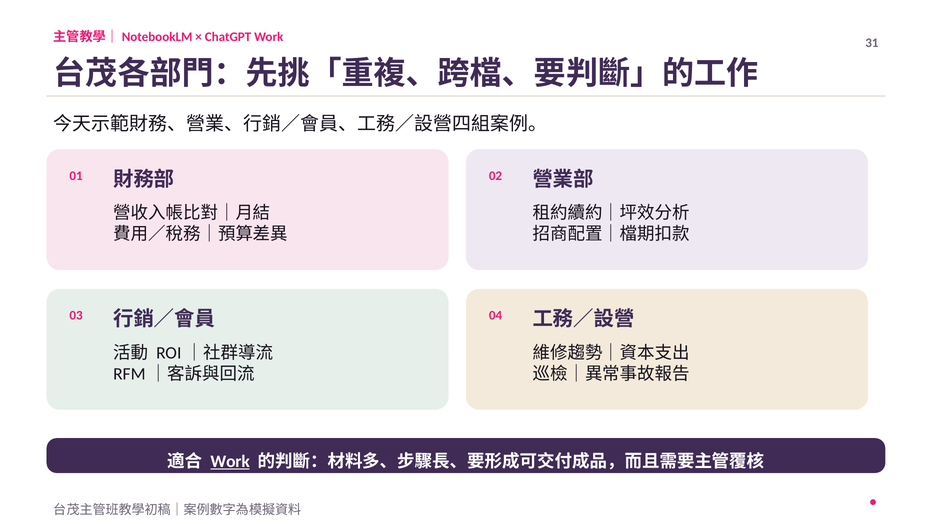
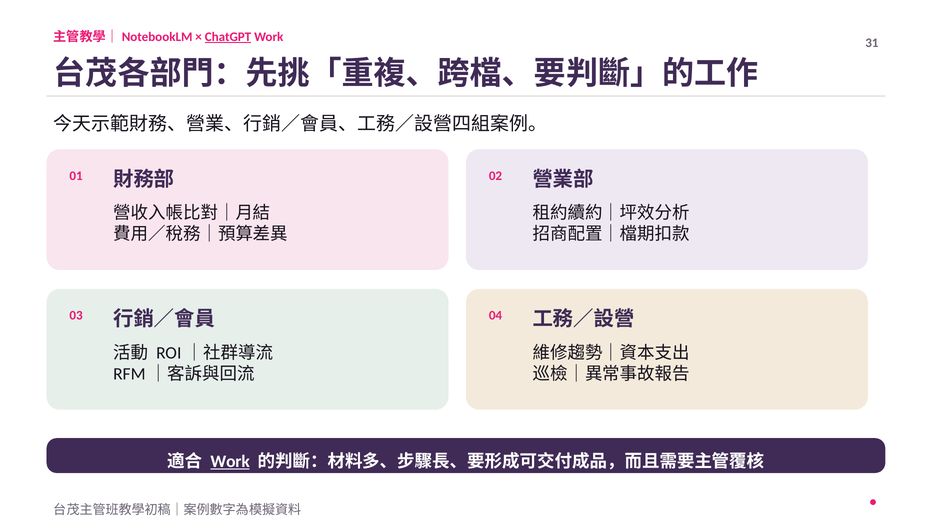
ChatGPT underline: none -> present
